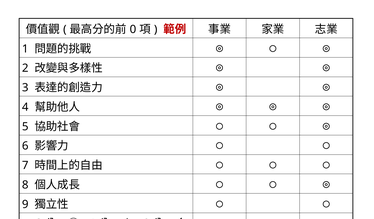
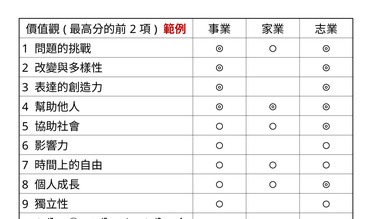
0 at (133, 29): 0 -> 2
